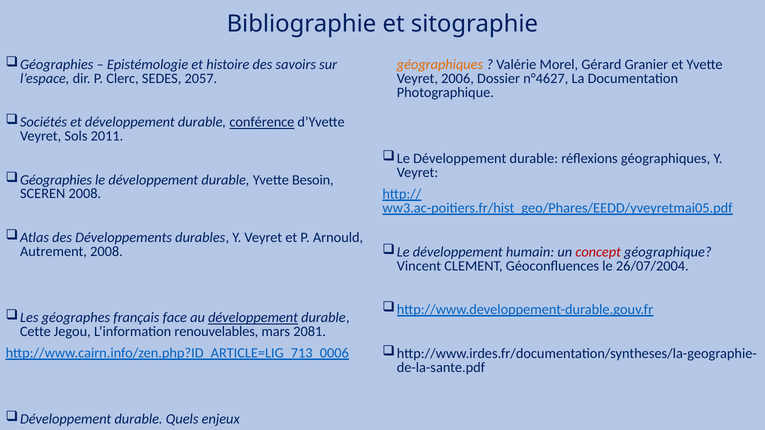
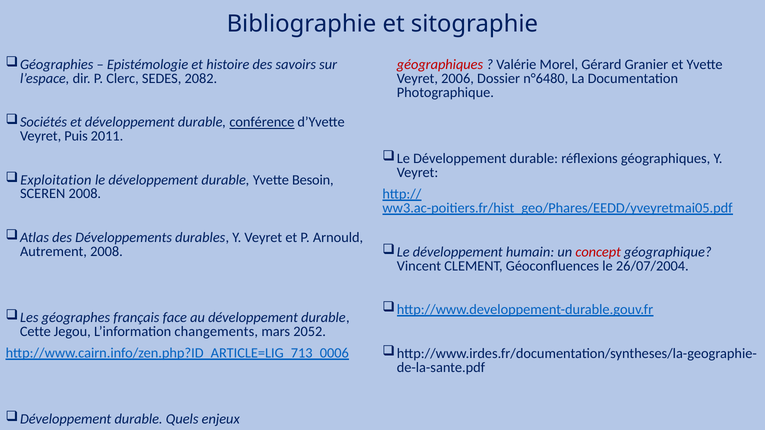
géographiques at (440, 65) colour: orange -> red
2057: 2057 -> 2082
n°4627: n°4627 -> n°6480
Sols: Sols -> Puis
Géographies at (56, 180): Géographies -> Exploitation
développement at (253, 318) underline: present -> none
renouvelables: renouvelables -> changements
2081: 2081 -> 2052
